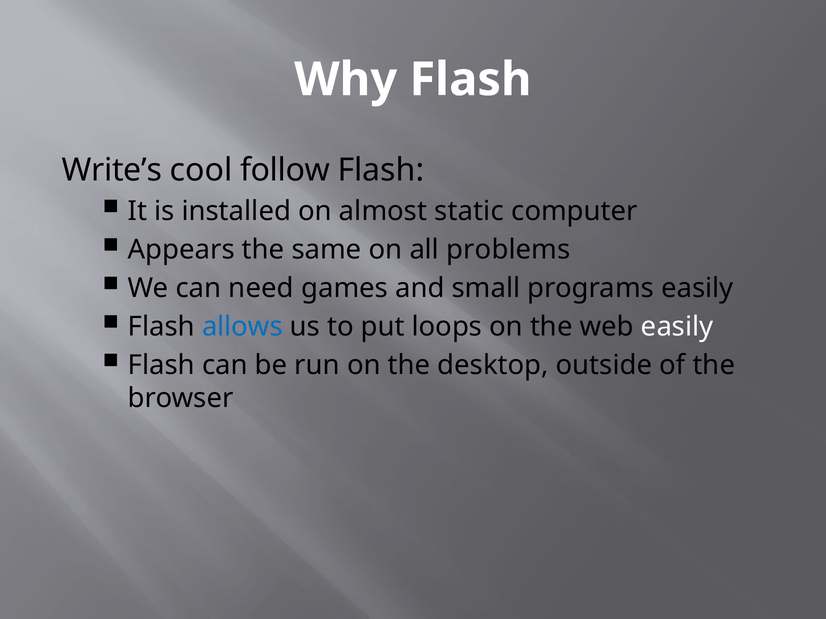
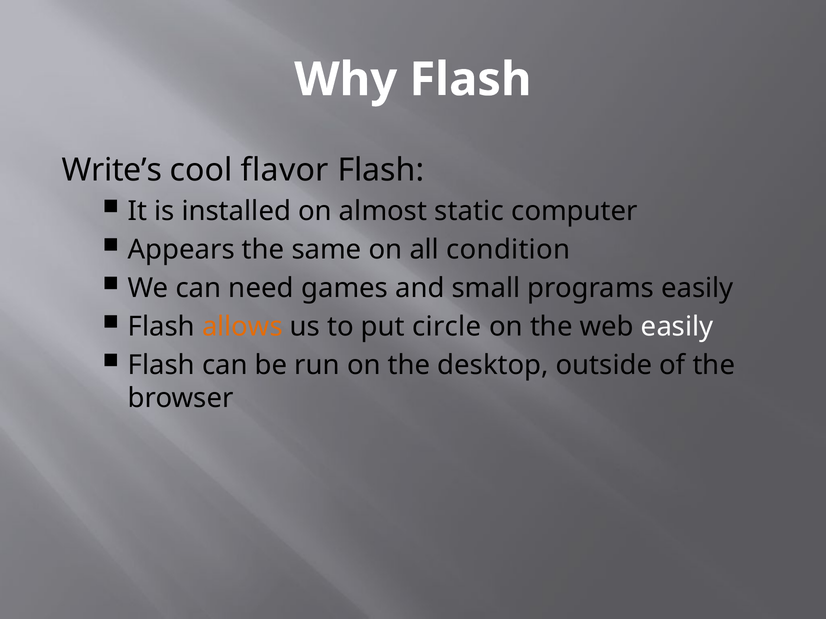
follow: follow -> flavor
problems: problems -> condition
allows colour: blue -> orange
loops: loops -> circle
